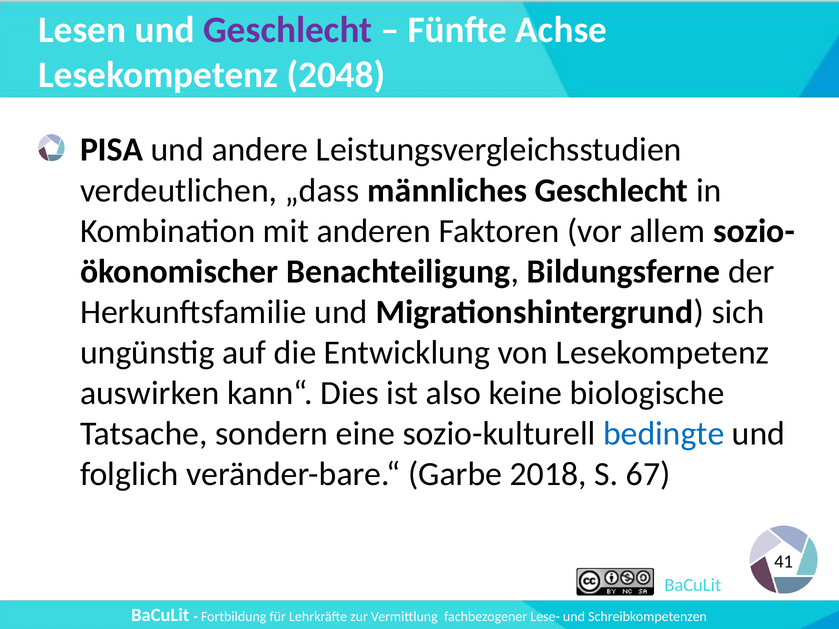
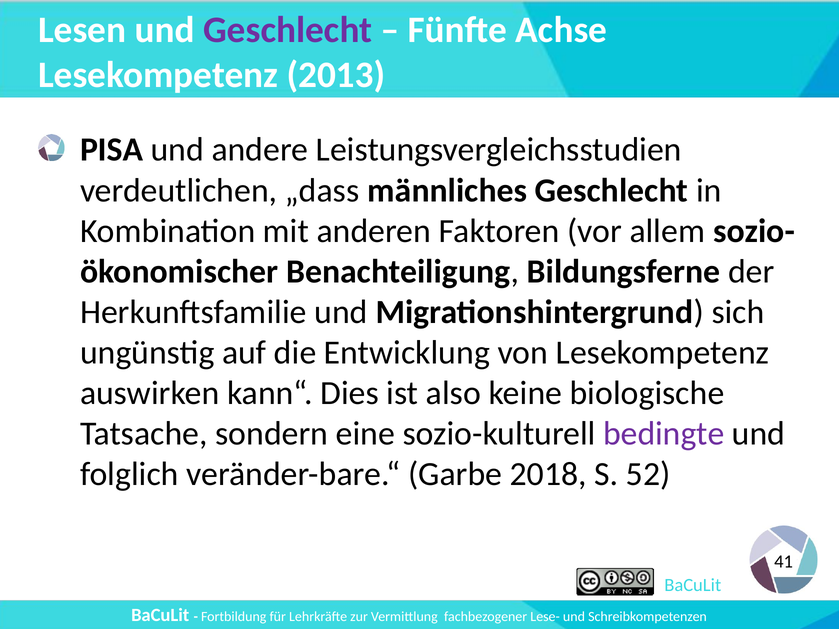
2048: 2048 -> 2013
bedingte colour: blue -> purple
67: 67 -> 52
